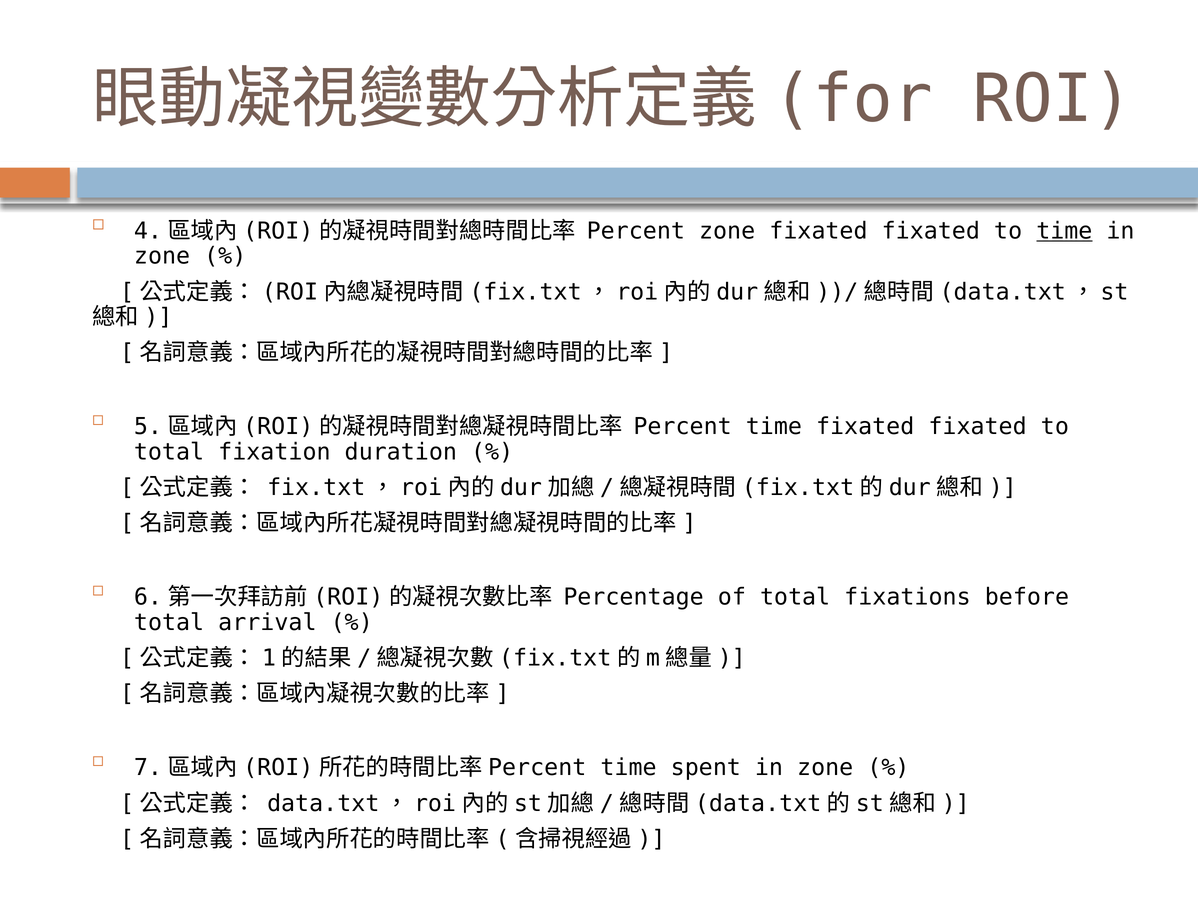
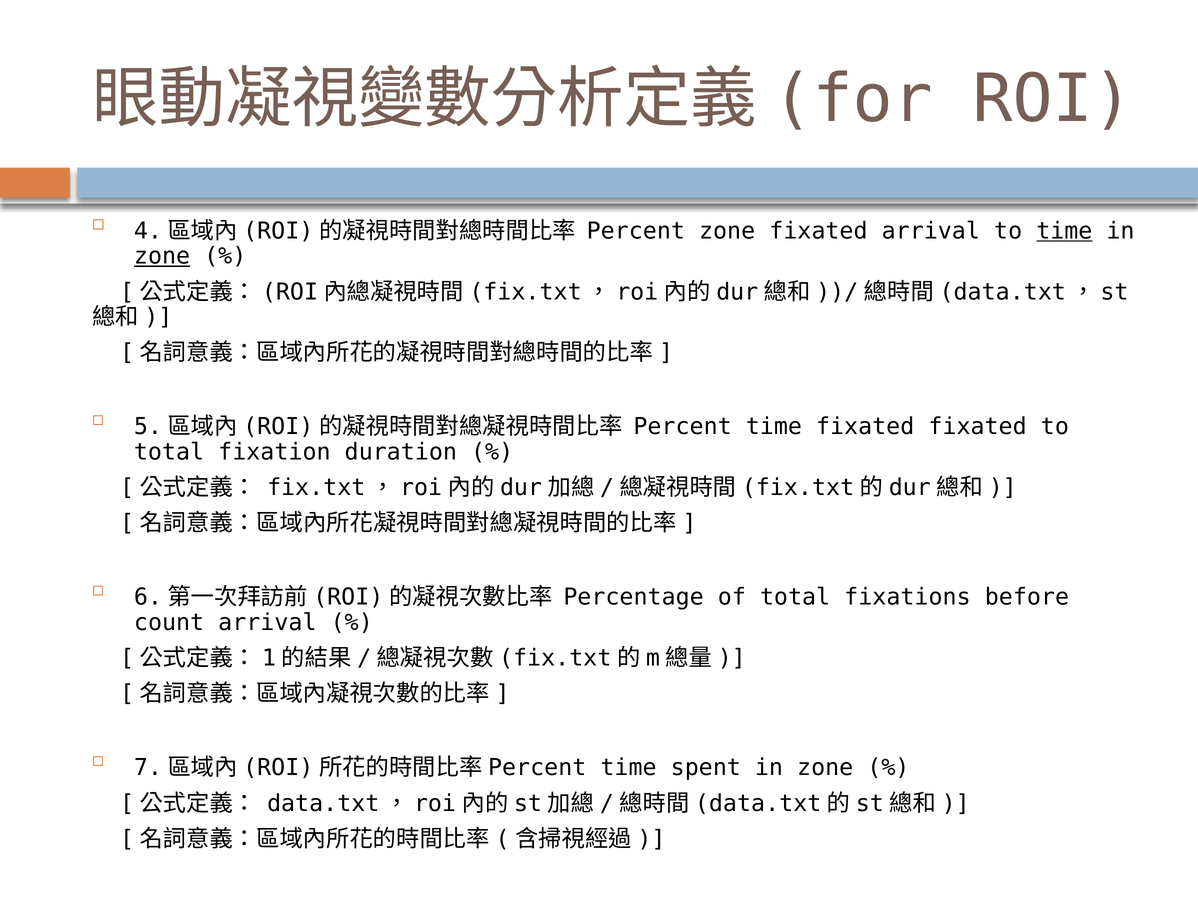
fixated at (931, 231): fixated -> arrival
zone at (162, 256) underline: none -> present
total at (169, 623): total -> count
